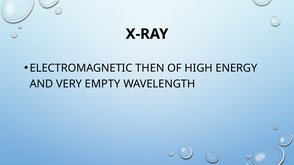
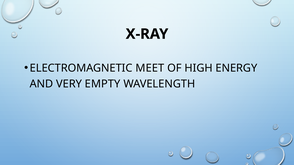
THEN: THEN -> MEET
